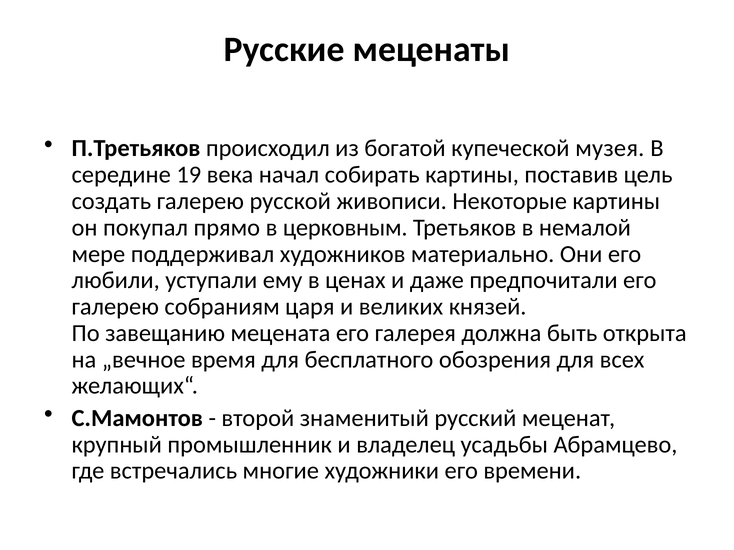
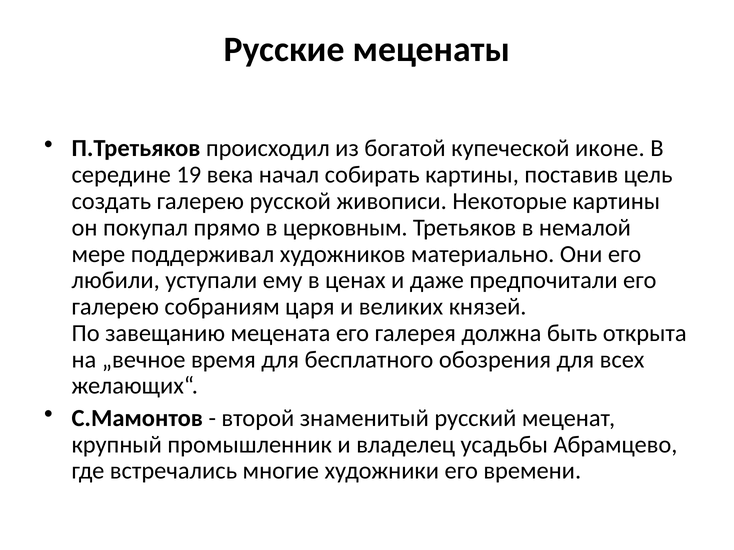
музея: музея -> иконе
